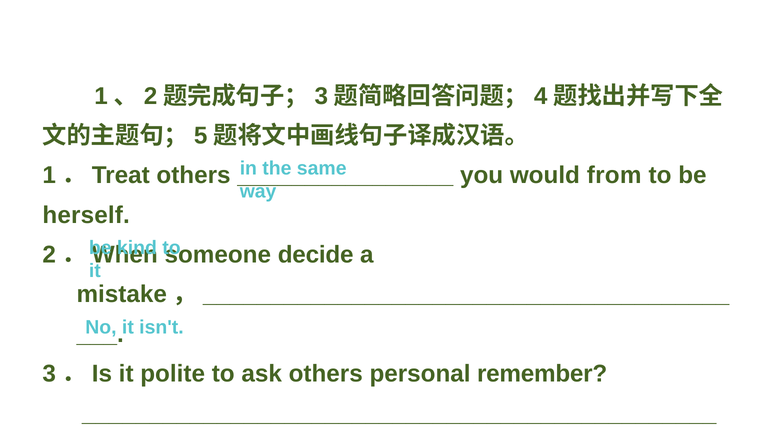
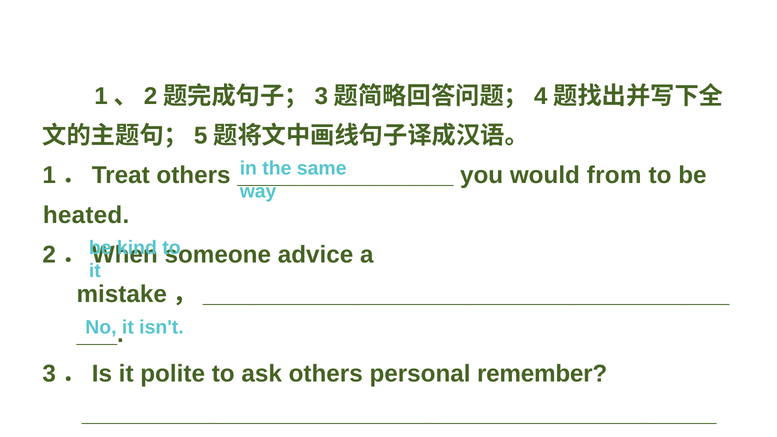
herself: herself -> heated
decide: decide -> advice
